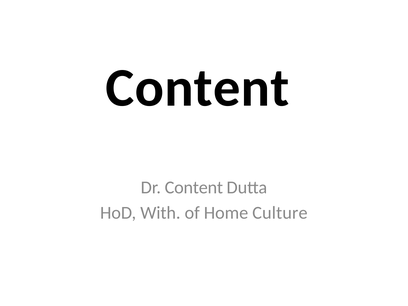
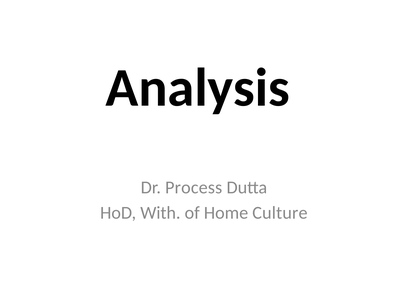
Content at (197, 88): Content -> Analysis
Dr Content: Content -> Process
